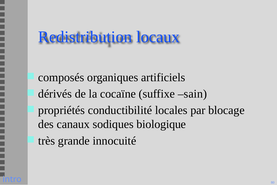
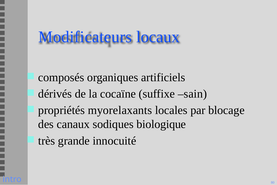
Redistribution: Redistribution -> Modificateurs
conductibilité: conductibilité -> myorelaxants
